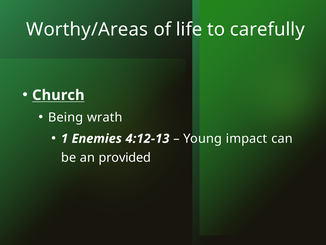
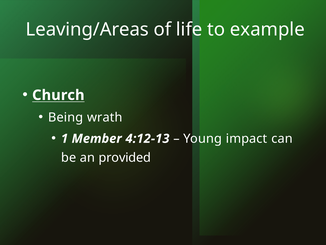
Worthy/Areas: Worthy/Areas -> Leaving/Areas
carefully: carefully -> example
Enemies: Enemies -> Member
